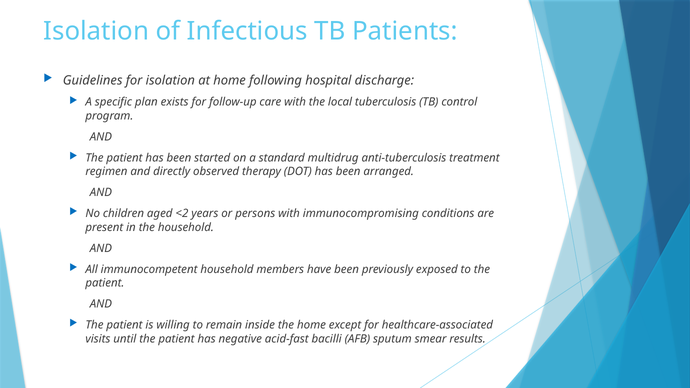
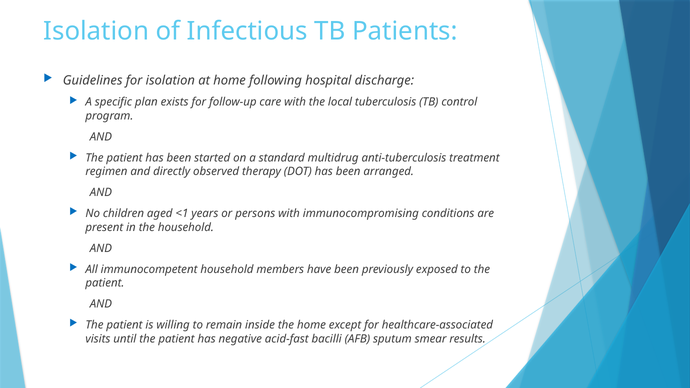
<2: <2 -> <1
